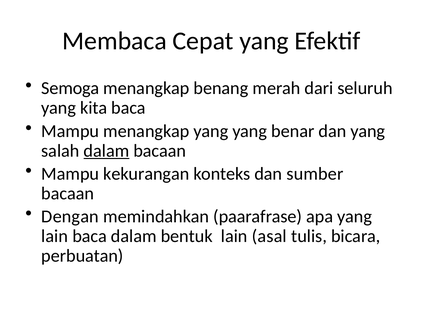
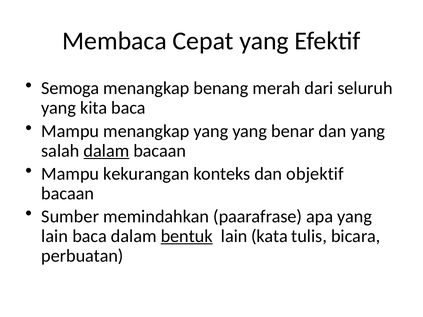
sumber: sumber -> objektif
Dengan: Dengan -> Sumber
bentuk underline: none -> present
asal: asal -> kata
